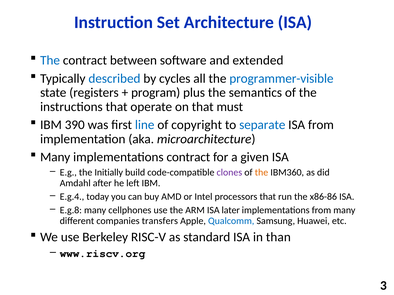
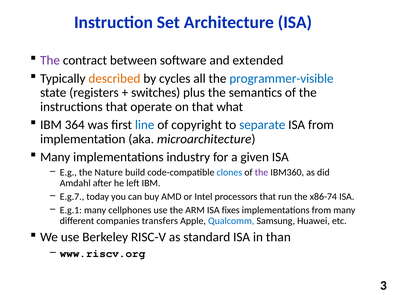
The at (50, 60) colour: blue -> purple
described colour: blue -> orange
program: program -> switches
must: must -> what
390: 390 -> 364
implementations contract: contract -> industry
Initially: Initially -> Nature
clones colour: purple -> blue
the at (261, 173) colour: orange -> purple
E.g.4: E.g.4 -> E.g.7
x86-86: x86-86 -> x86-74
E.g.8: E.g.8 -> E.g.1
later: later -> fixes
